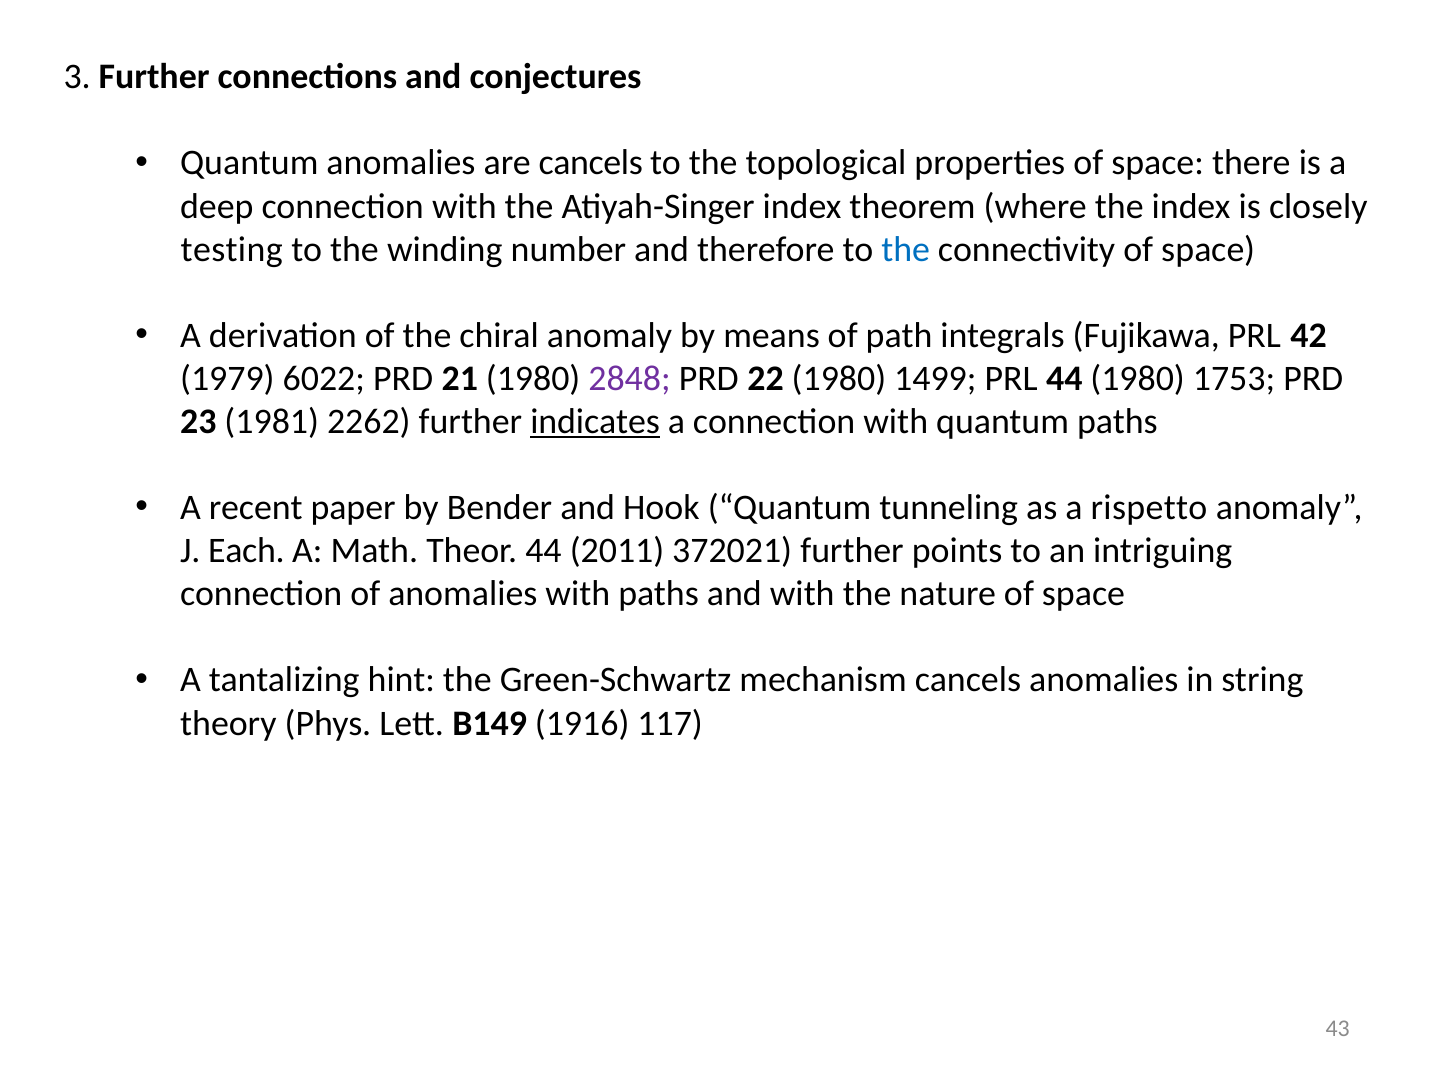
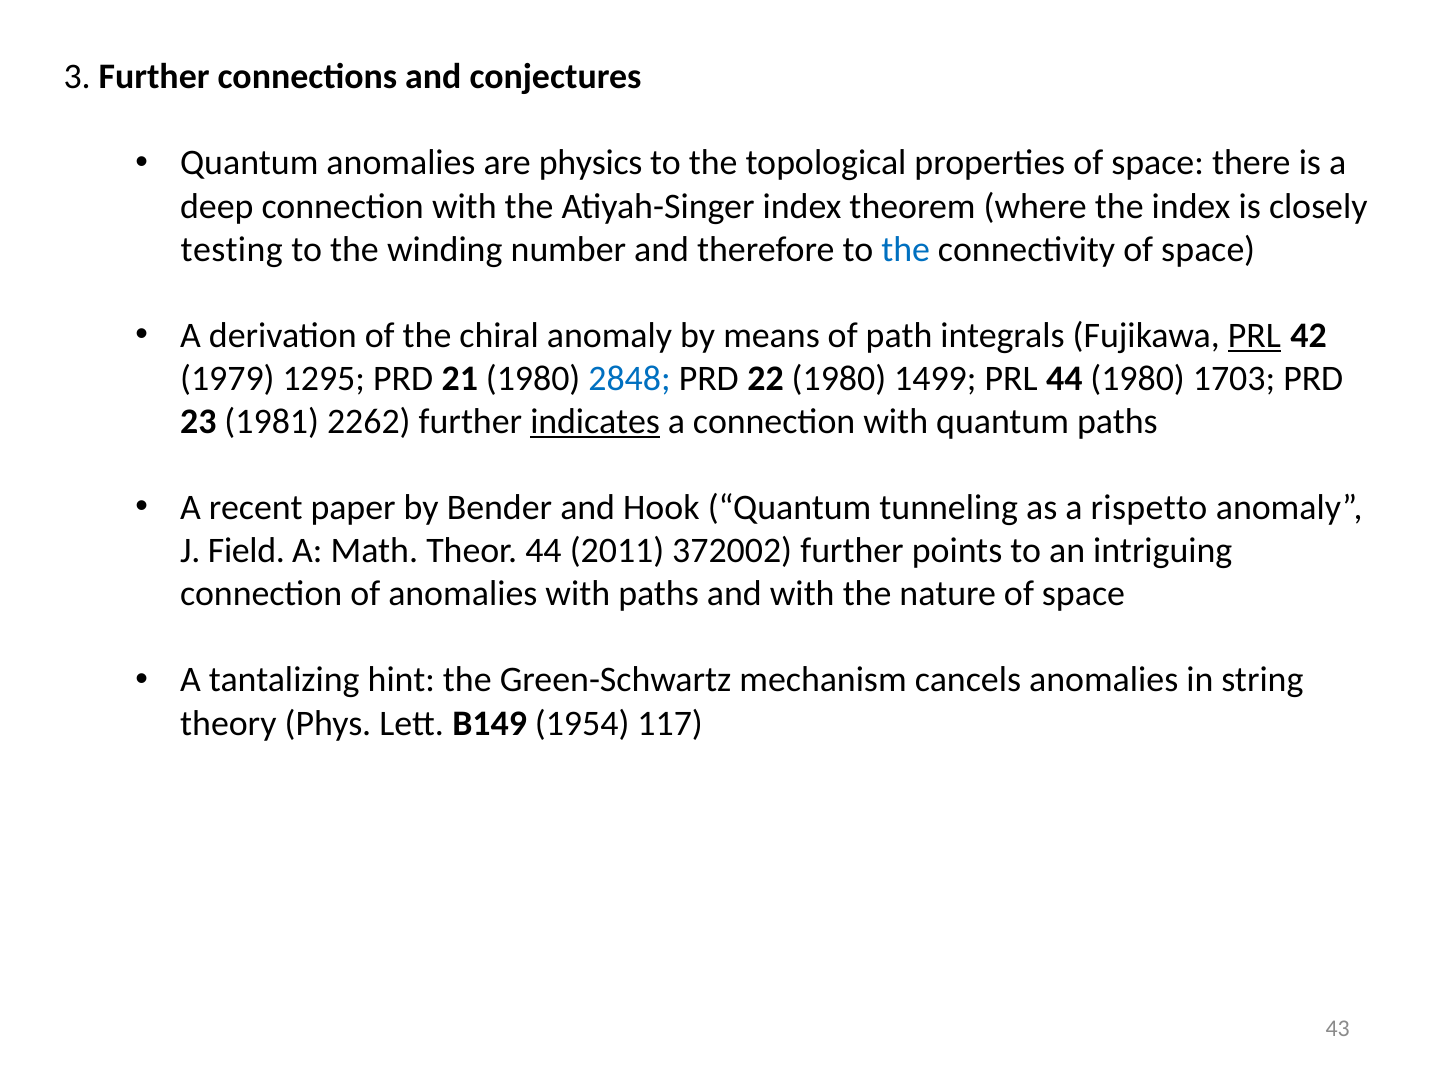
are cancels: cancels -> physics
PRL at (1254, 335) underline: none -> present
6022: 6022 -> 1295
2848 colour: purple -> blue
1753: 1753 -> 1703
Each: Each -> Field
372021: 372021 -> 372002
1916: 1916 -> 1954
